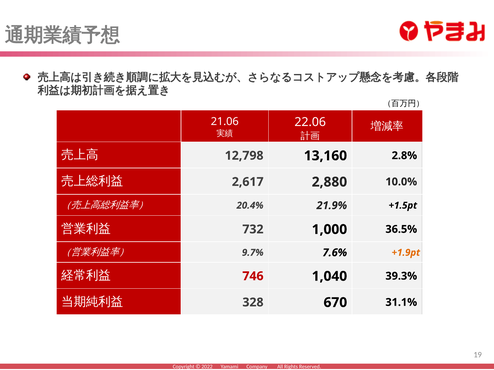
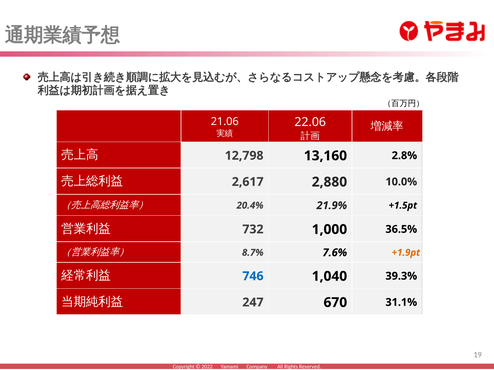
9.7%: 9.7% -> 8.7%
746 colour: red -> blue
328: 328 -> 247
